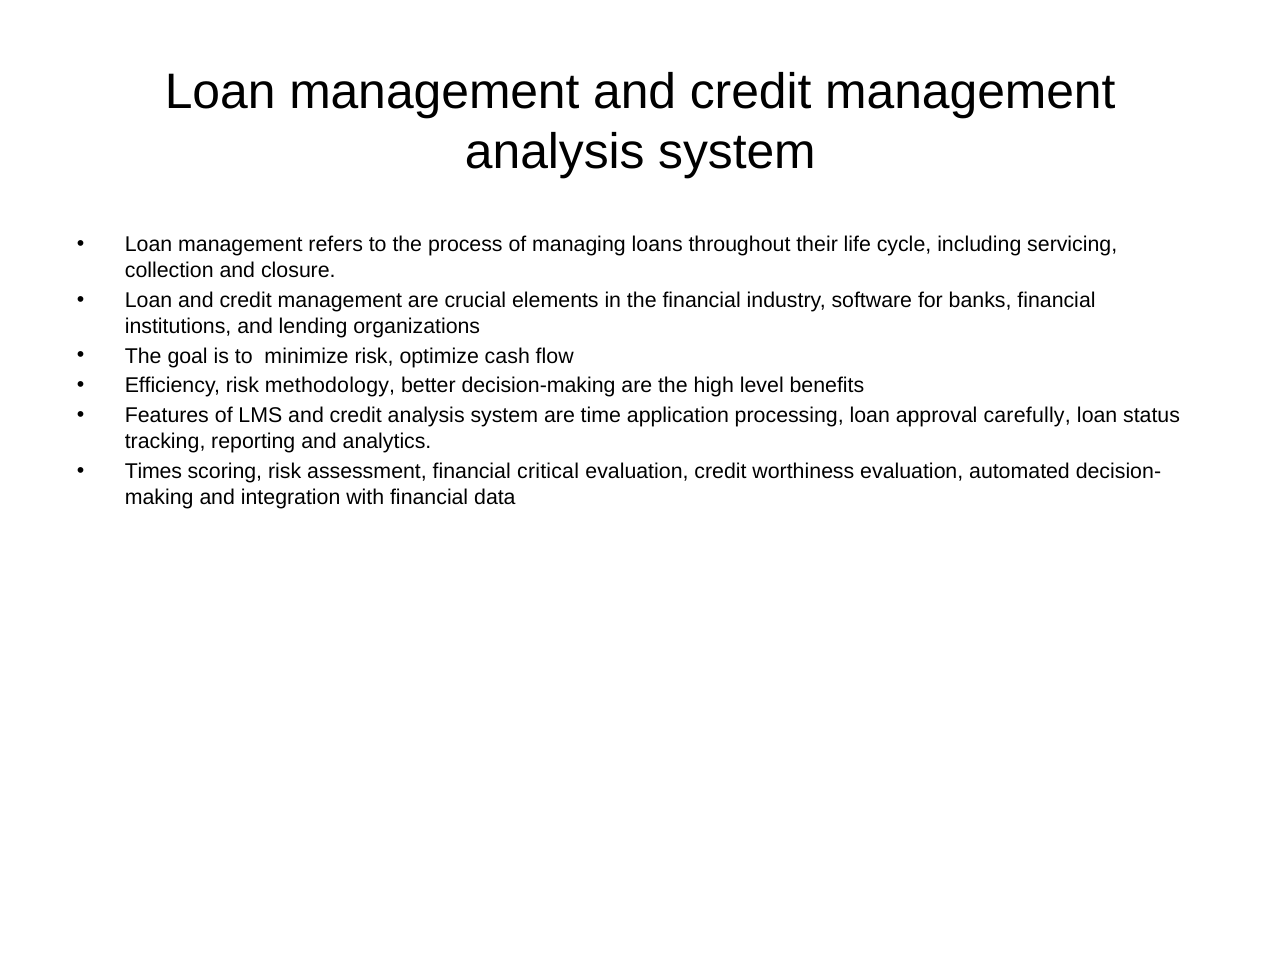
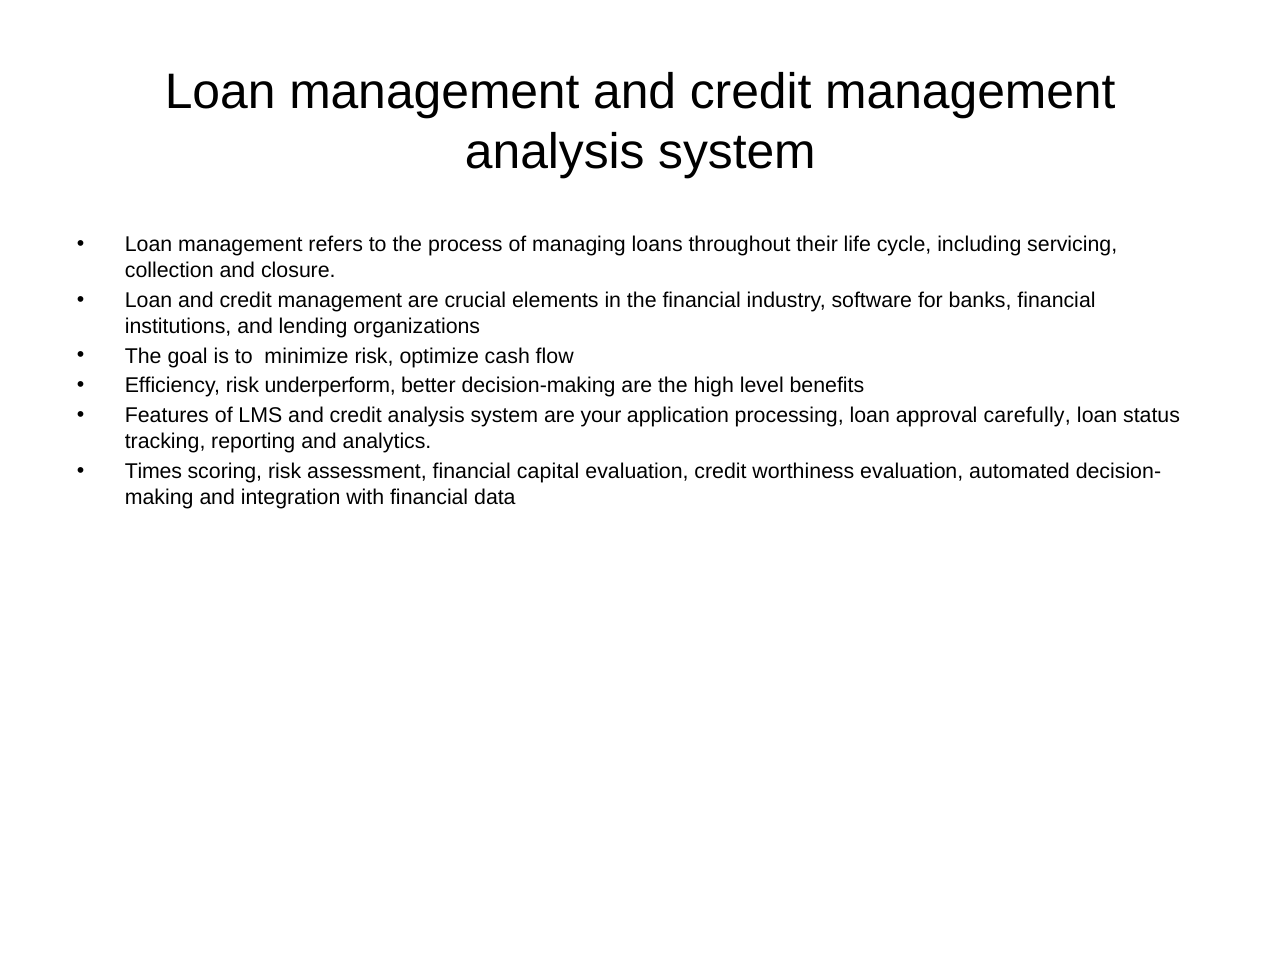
methodology: methodology -> underperform
time: time -> your
critical: critical -> capital
